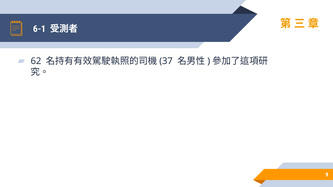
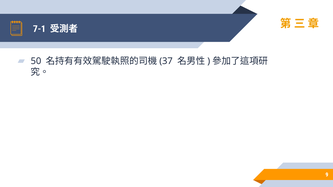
6-1: 6-1 -> 7-1
62: 62 -> 50
